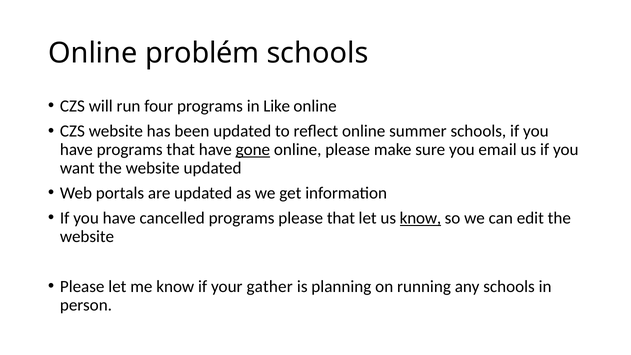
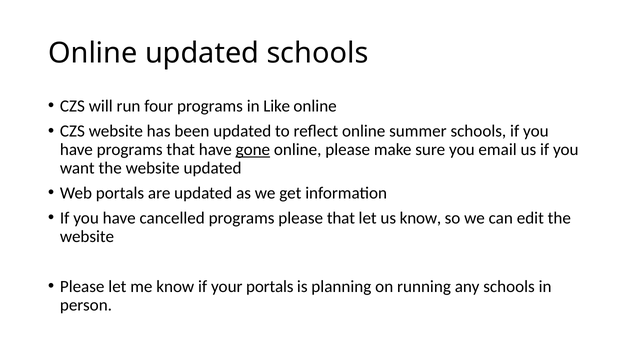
Online problém: problém -> updated
know at (420, 218) underline: present -> none
your gather: gather -> portals
